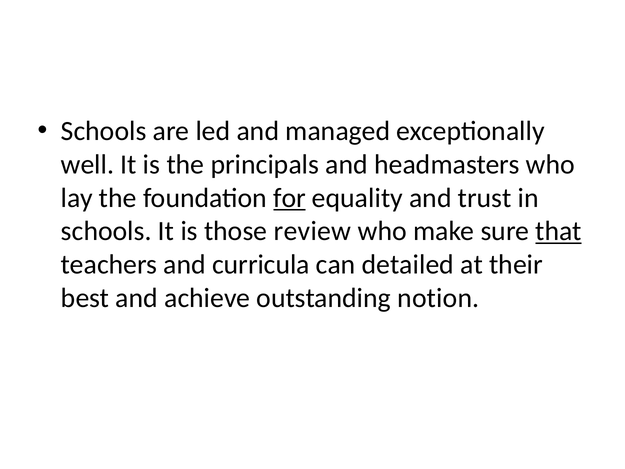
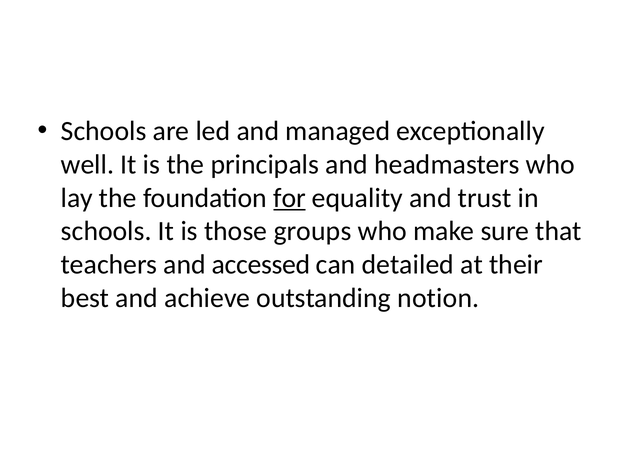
review: review -> groups
that underline: present -> none
curricula: curricula -> accessed
